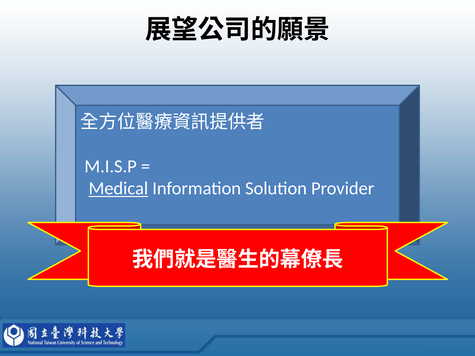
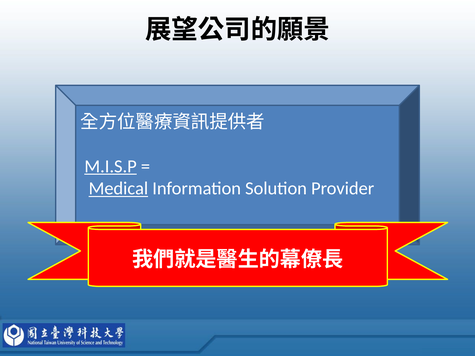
M.I.S.P underline: none -> present
